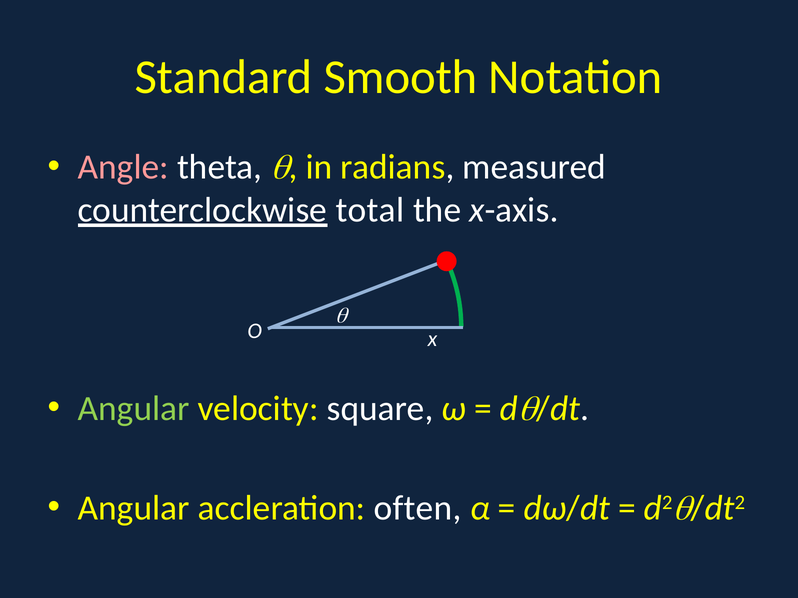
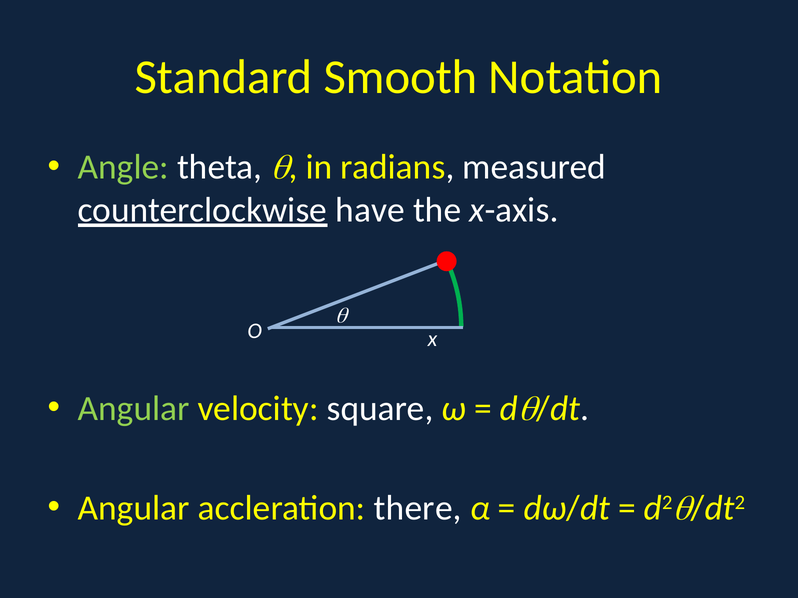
Angle colour: pink -> light green
total: total -> have
often: often -> there
